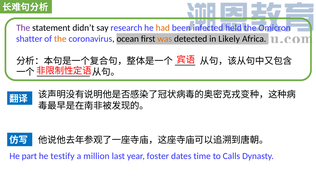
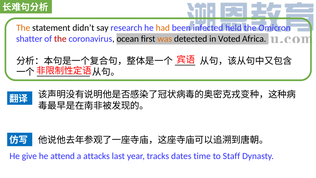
The at (23, 28) colour: purple -> orange
the at (60, 39) colour: orange -> red
Likely: Likely -> Voted
part: part -> give
testify: testify -> attend
million: million -> attacks
foster: foster -> tracks
Calls: Calls -> Staff
